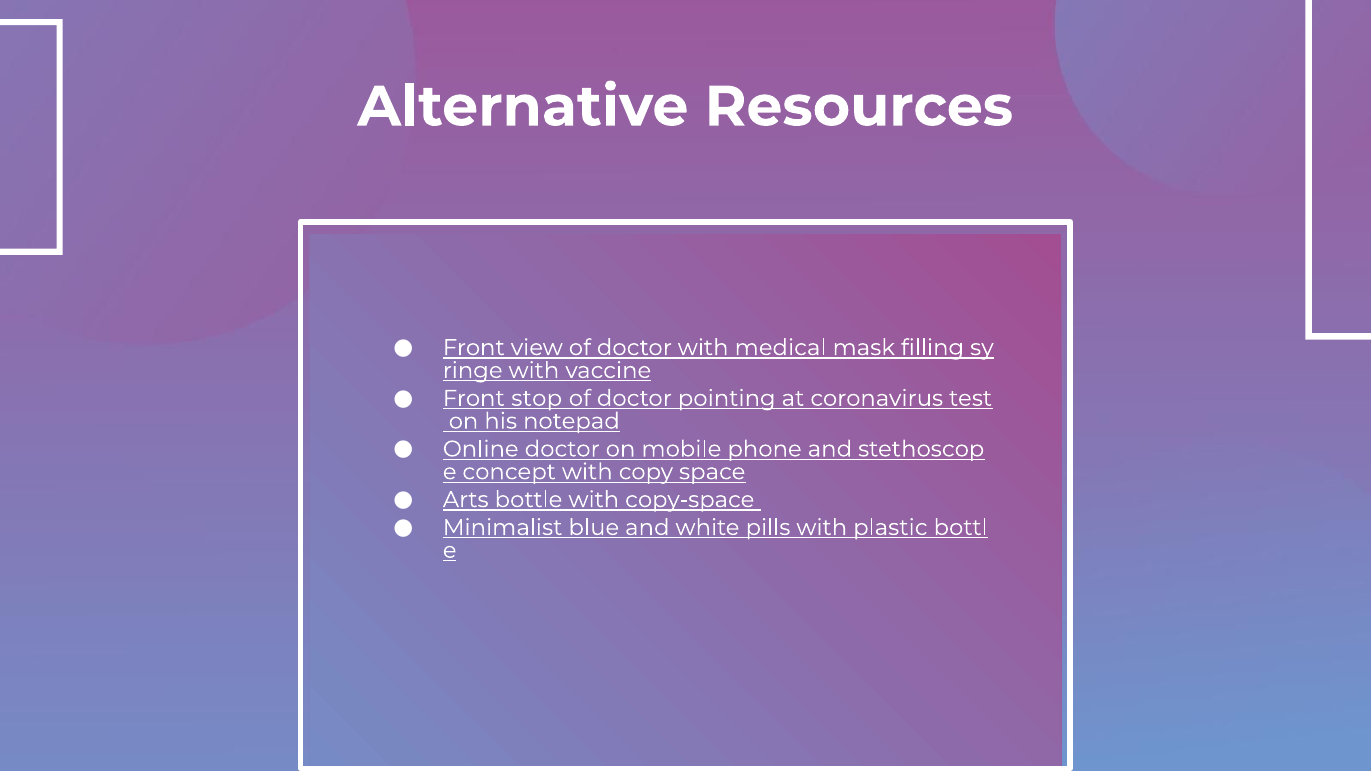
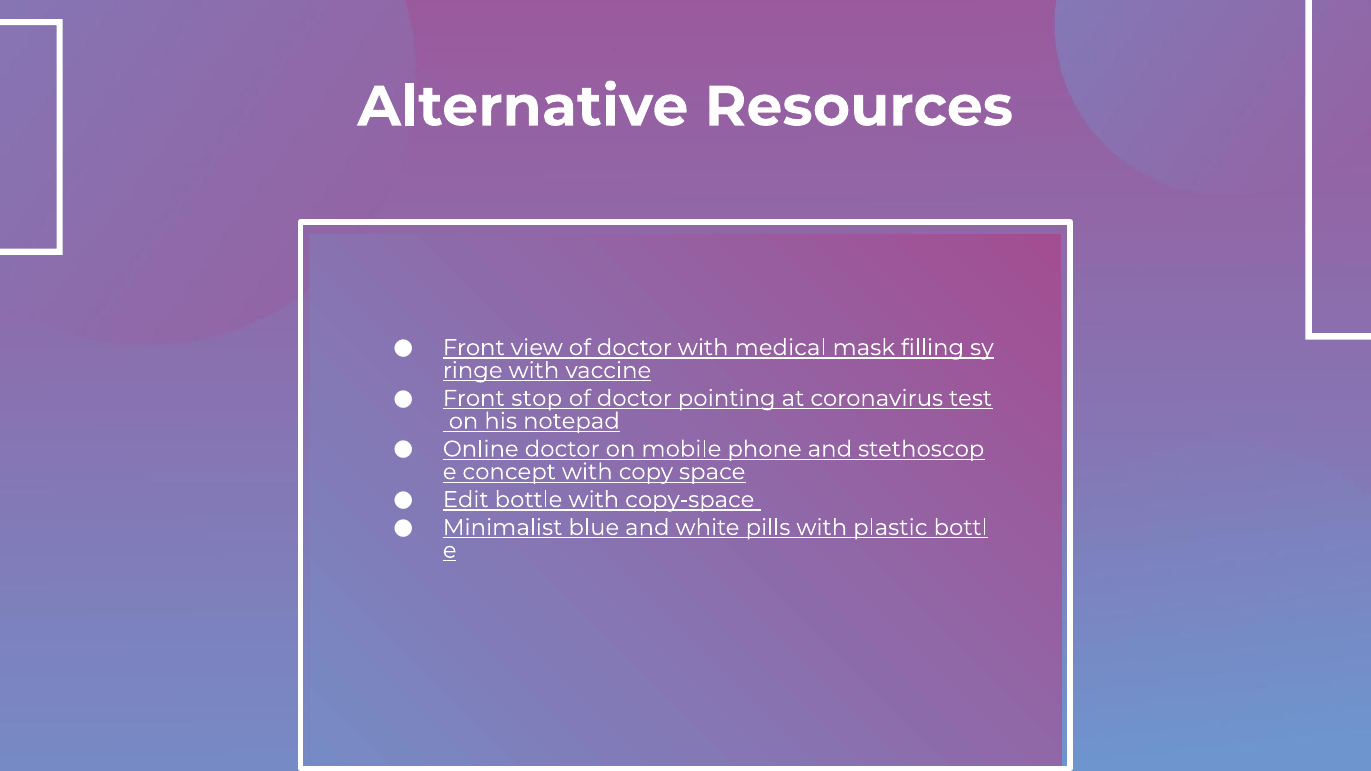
Arts: Arts -> Edit
